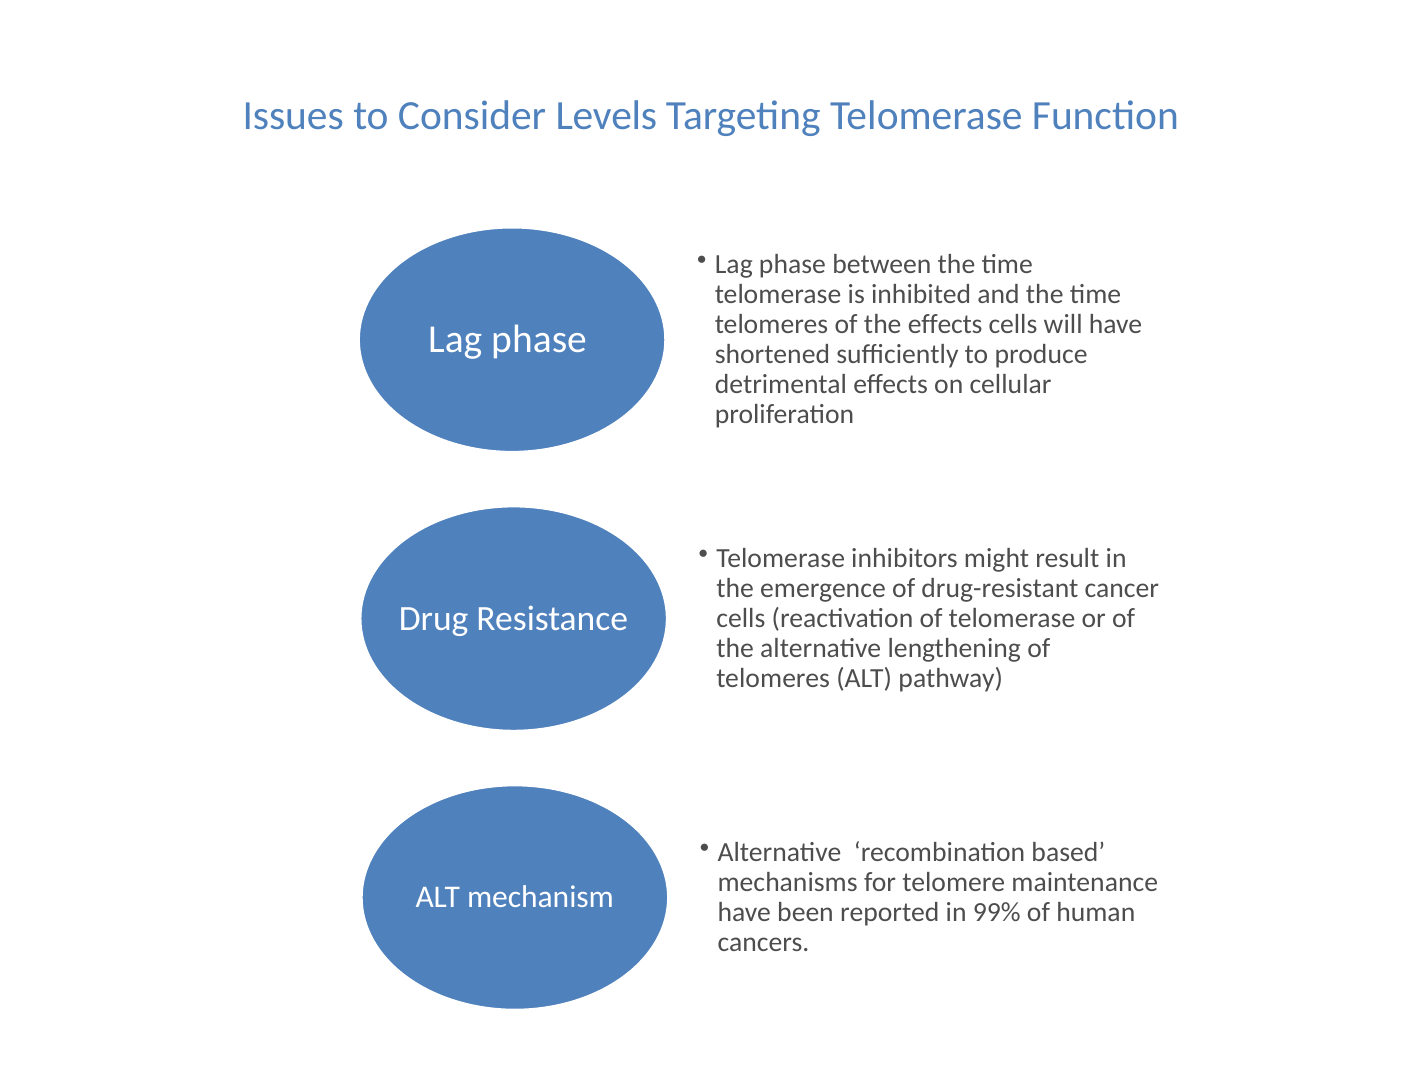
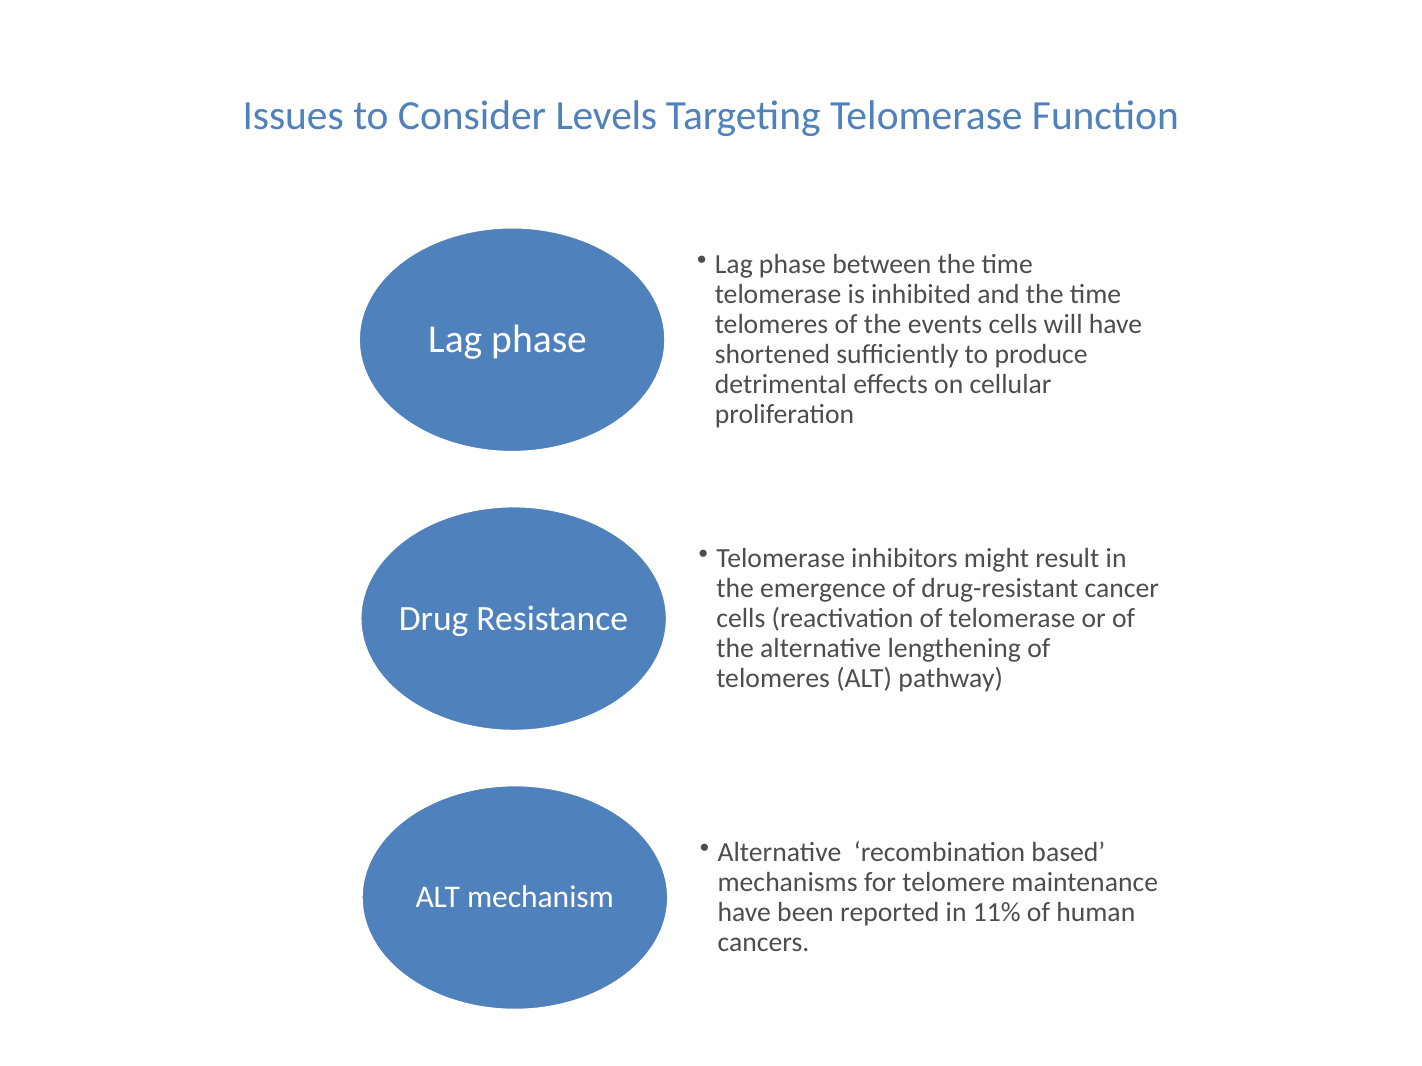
the effects: effects -> events
99%: 99% -> 11%
